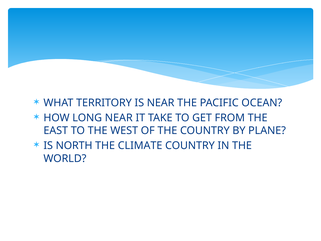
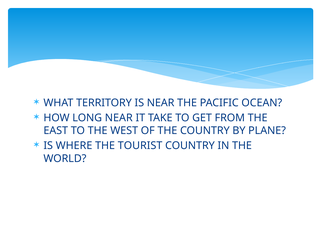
NORTH: NORTH -> WHERE
CLIMATE: CLIMATE -> TOURIST
